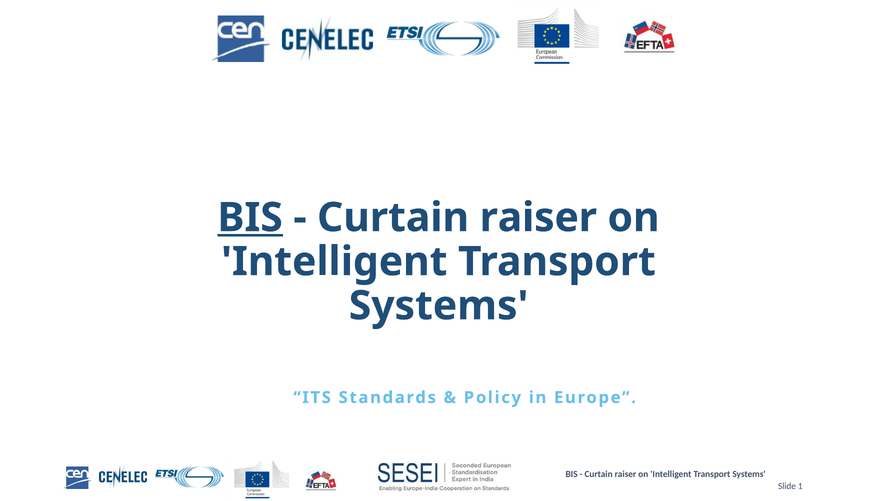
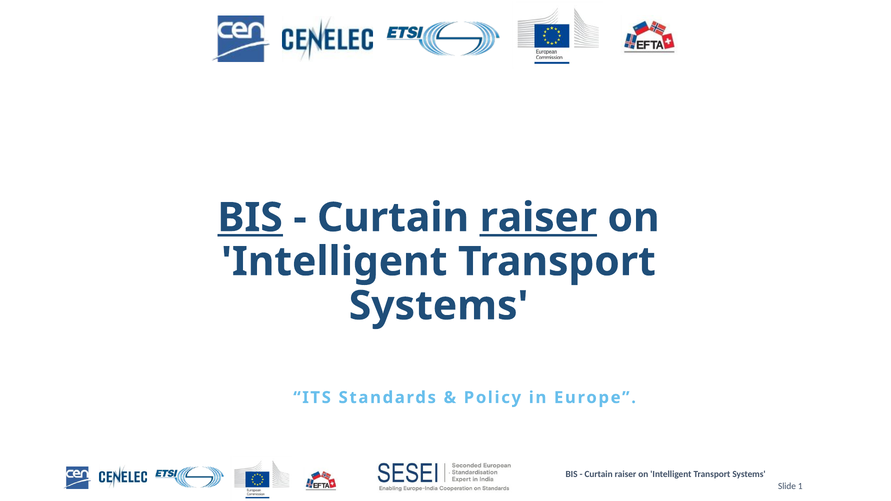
raiser at (538, 218) underline: none -> present
